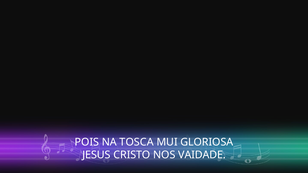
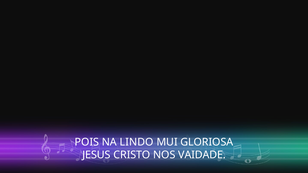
TOSCA: TOSCA -> LINDO
